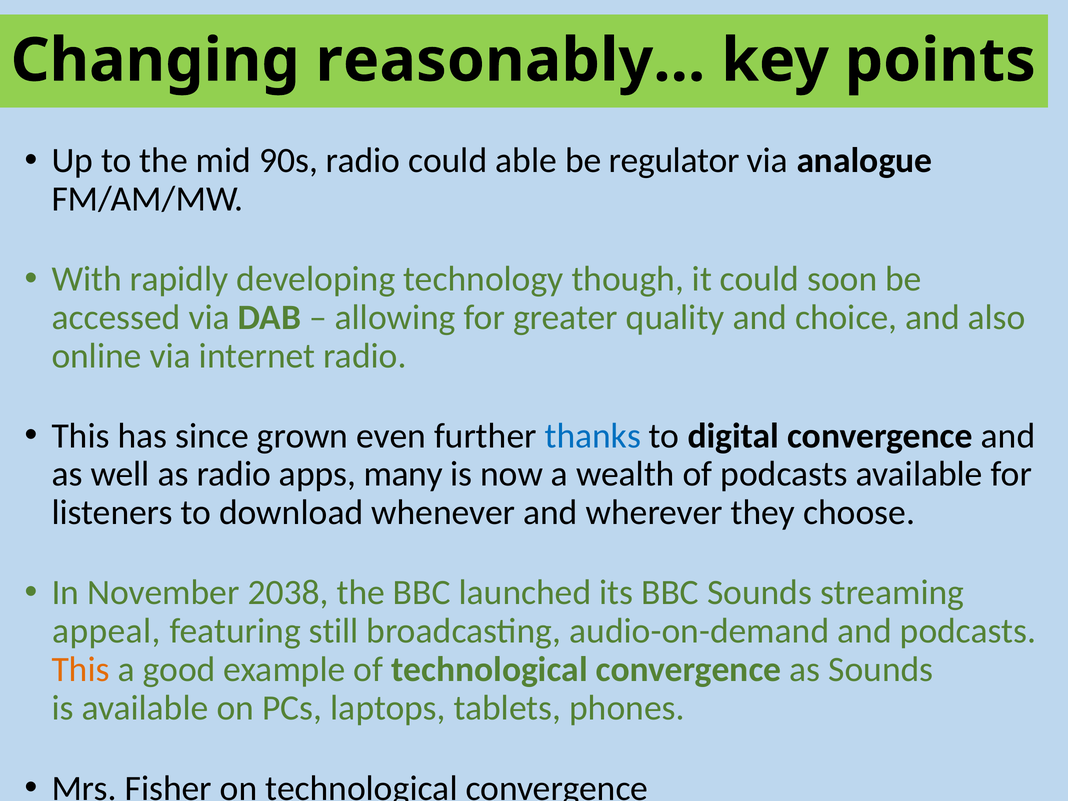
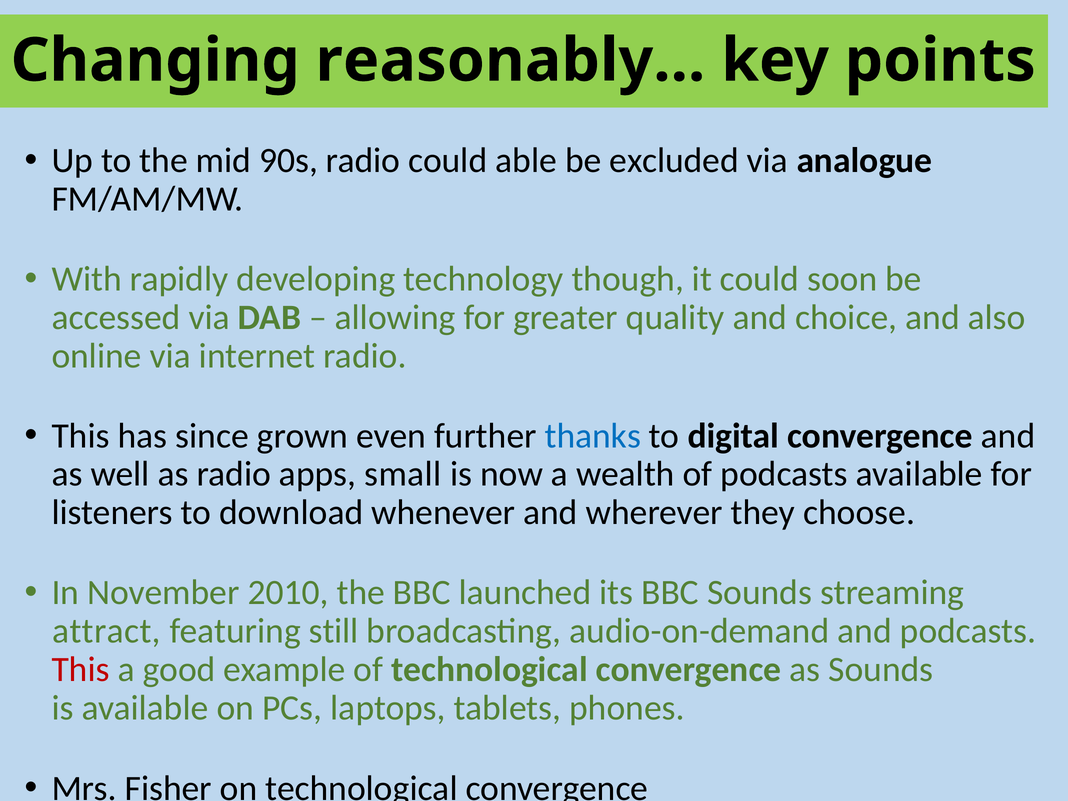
regulator: regulator -> excluded
many: many -> small
2038: 2038 -> 2010
appeal: appeal -> attract
This at (81, 669) colour: orange -> red
